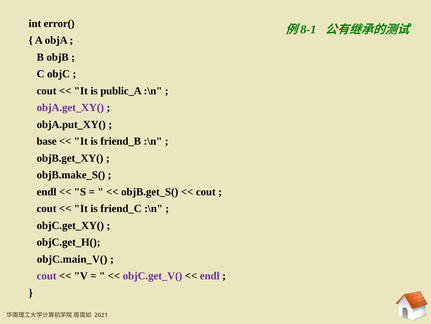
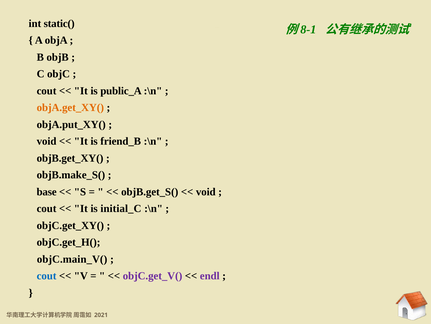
error(: error( -> static(
objA.get_XY( colour: purple -> orange
base at (47, 141): base -> void
endl at (47, 191): endl -> base
cout at (206, 191): cout -> void
friend_C: friend_C -> initial_C
cout at (47, 275) colour: purple -> blue
